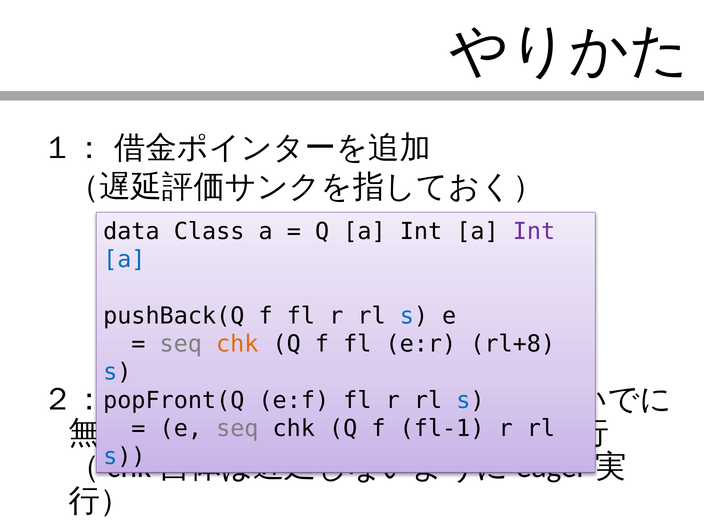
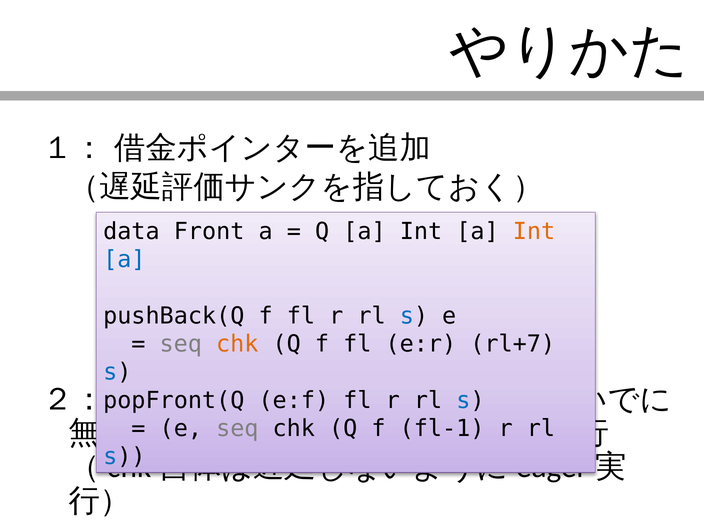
Class: Class -> Front
Int at (534, 231) colour: purple -> orange
rl+8: rl+8 -> rl+7
